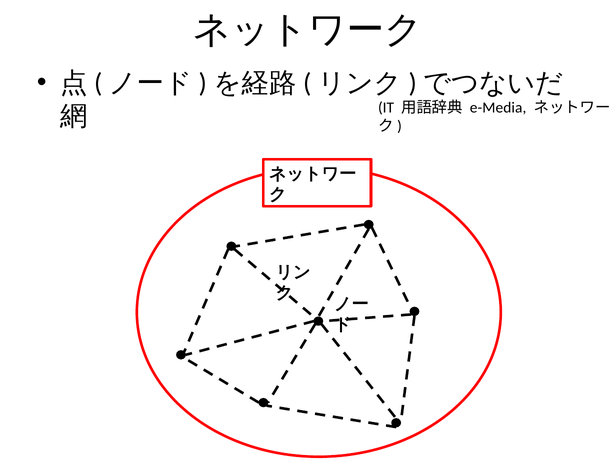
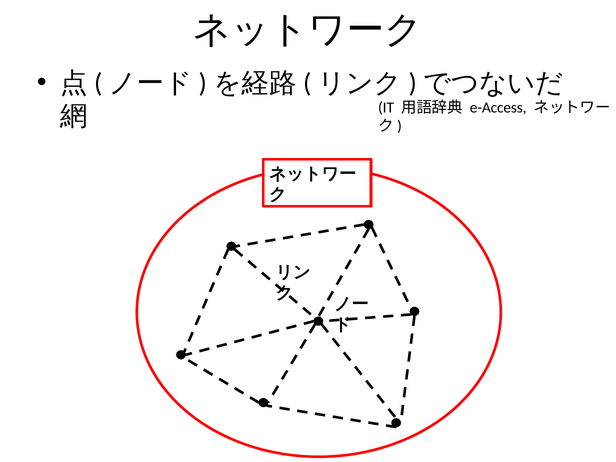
e-Media: e-Media -> e-Access
